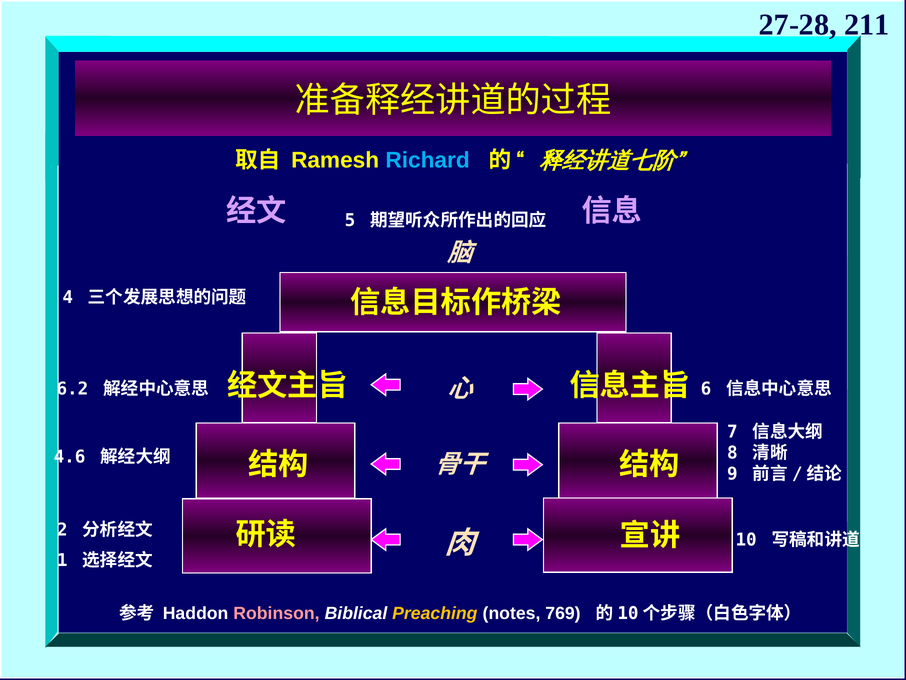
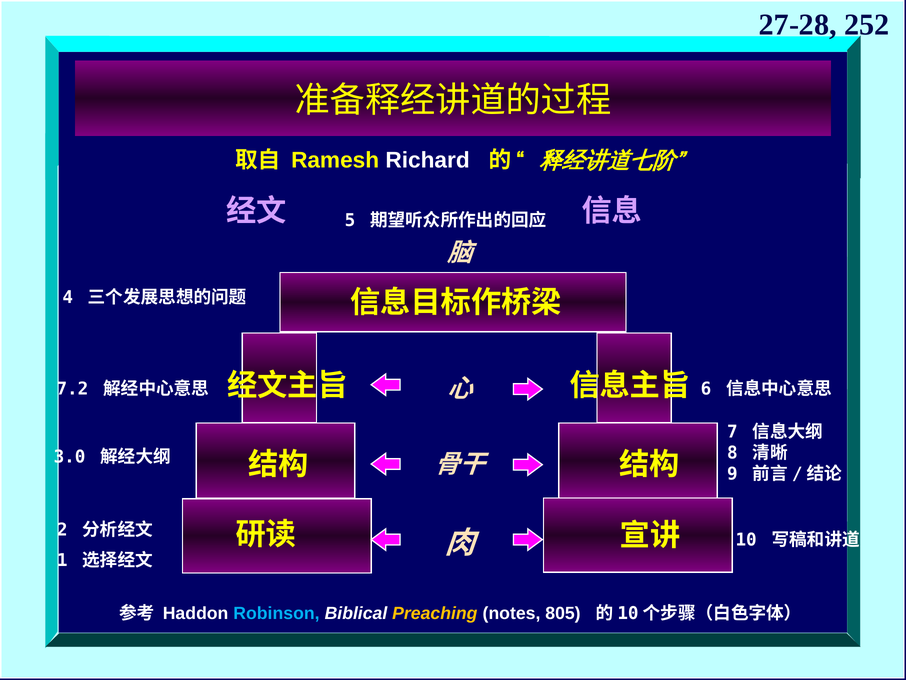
211: 211 -> 252
Richard colour: light blue -> white
6.2: 6.2 -> 7.2
4.6: 4.6 -> 3.0
Robinson colour: pink -> light blue
769: 769 -> 805
